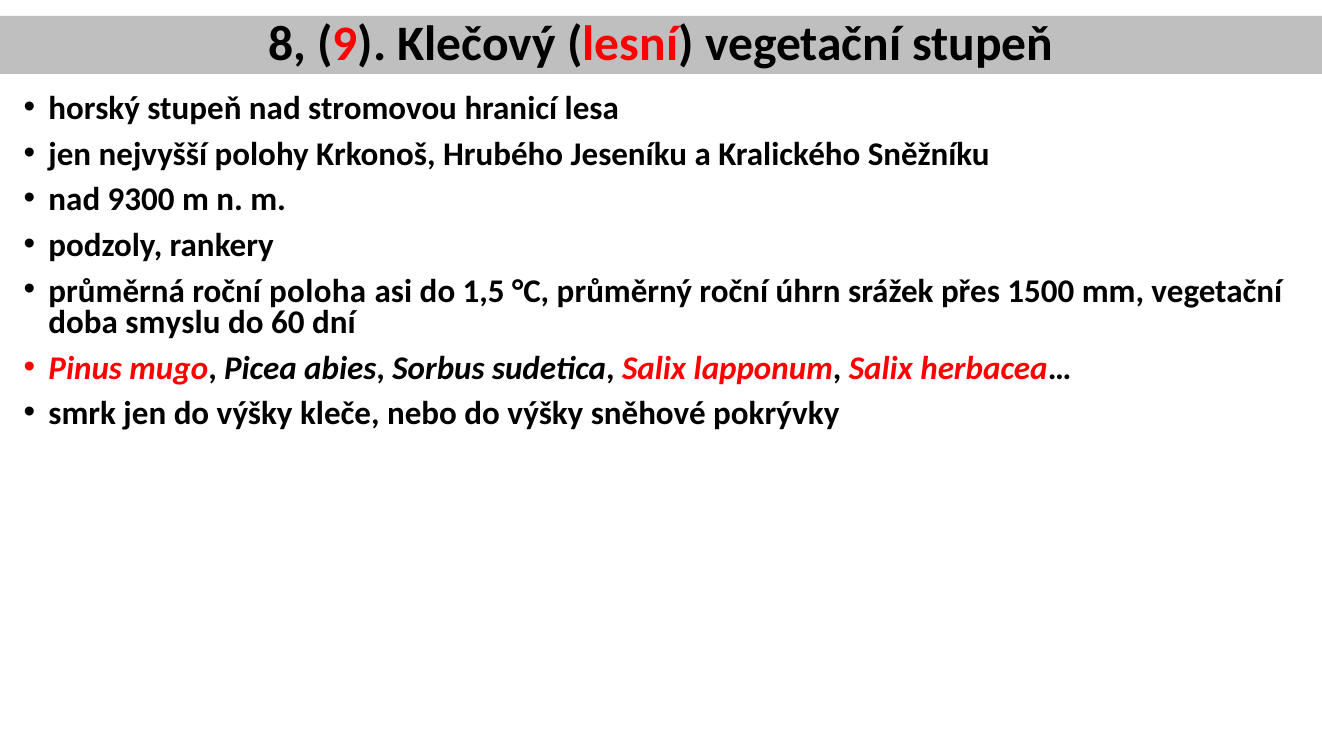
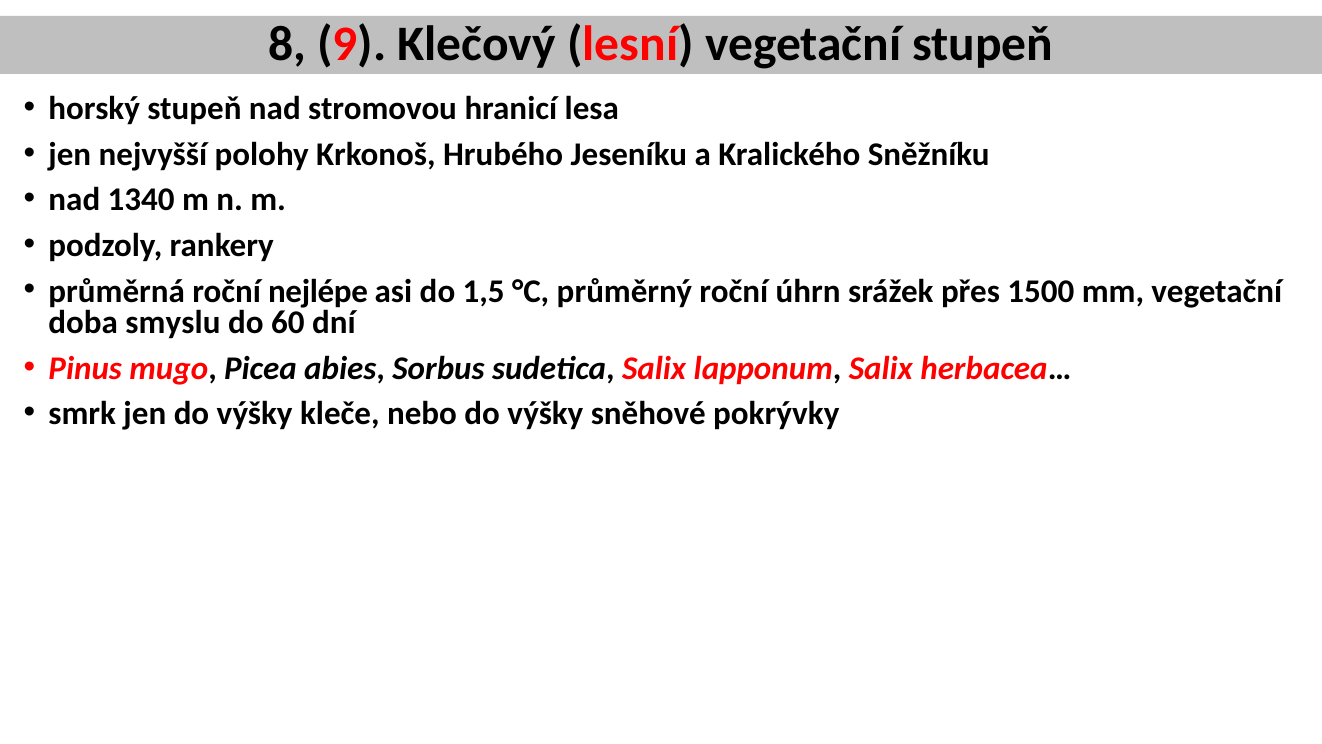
9300: 9300 -> 1340
poloha: poloha -> nejlépe
